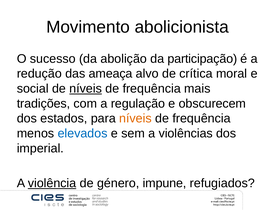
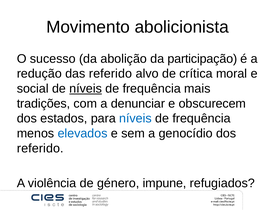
das ameaça: ameaça -> referido
regulação: regulação -> denunciar
níveis at (135, 118) colour: orange -> blue
violências: violências -> genocídio
imperial at (40, 148): imperial -> referido
violência underline: present -> none
